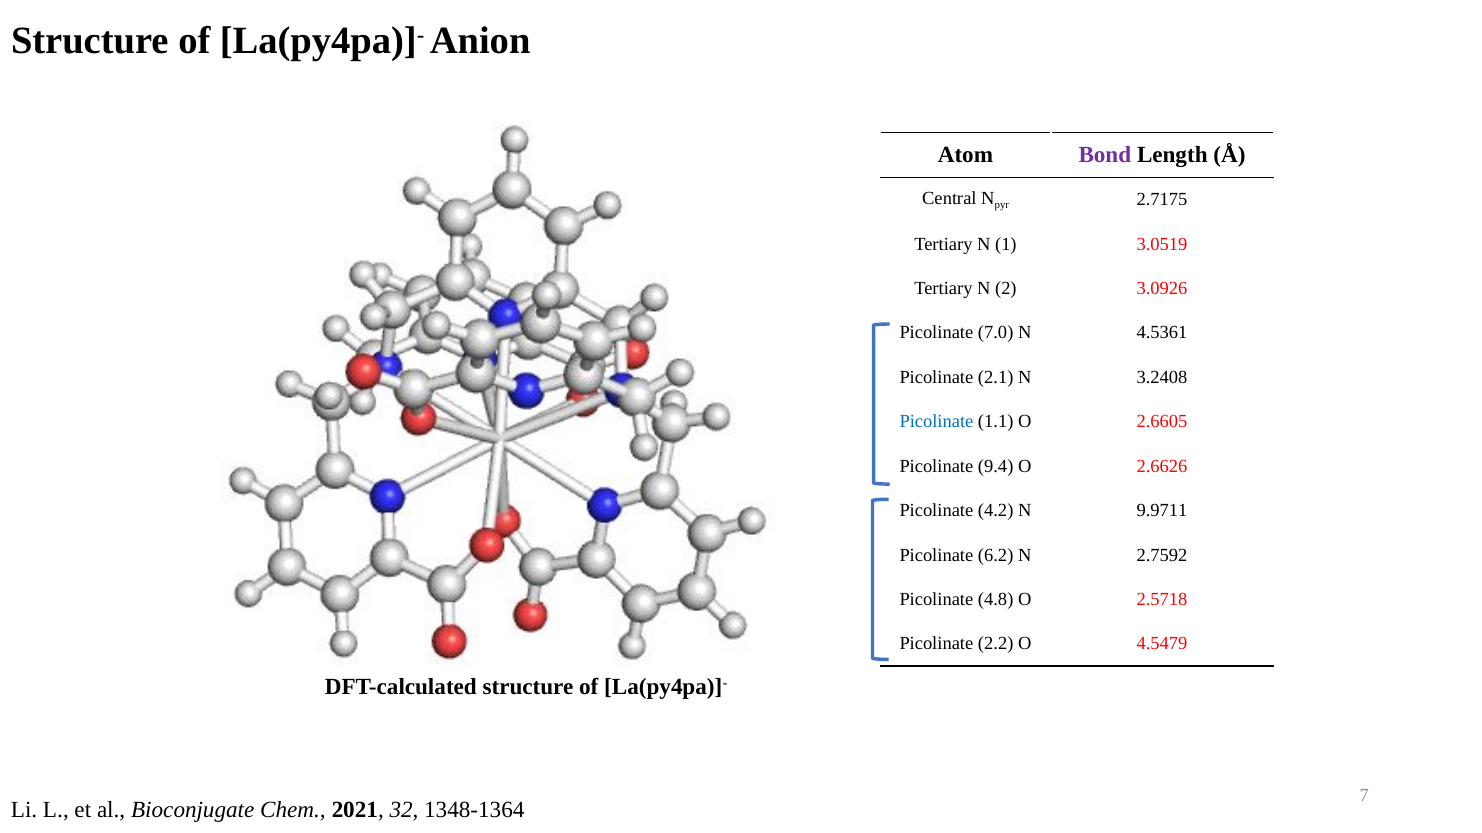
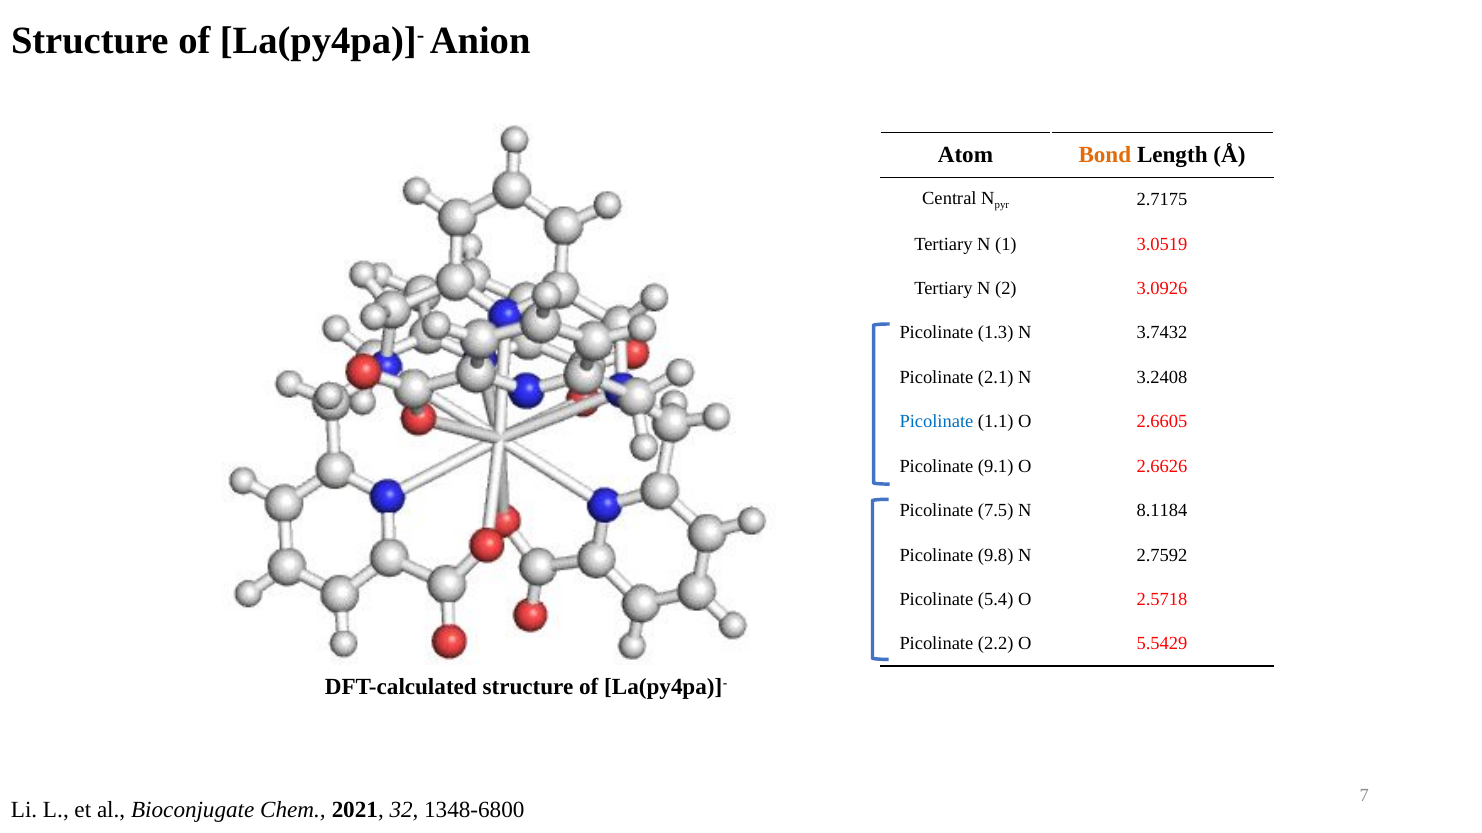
Bond colour: purple -> orange
7.0: 7.0 -> 1.3
4.5361: 4.5361 -> 3.7432
9.4: 9.4 -> 9.1
4.2: 4.2 -> 7.5
9.9711: 9.9711 -> 8.1184
6.2: 6.2 -> 9.8
4.8: 4.8 -> 5.4
4.5479: 4.5479 -> 5.5429
1348-1364: 1348-1364 -> 1348-6800
